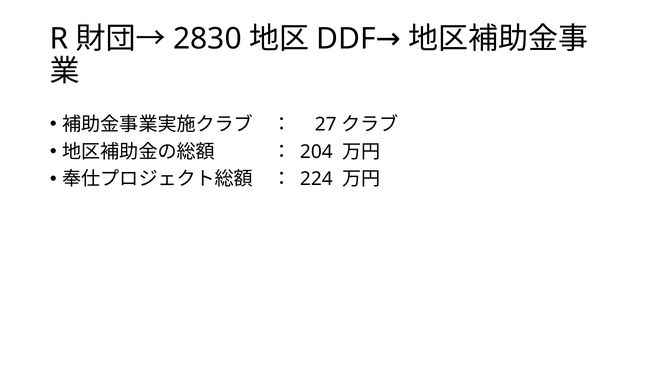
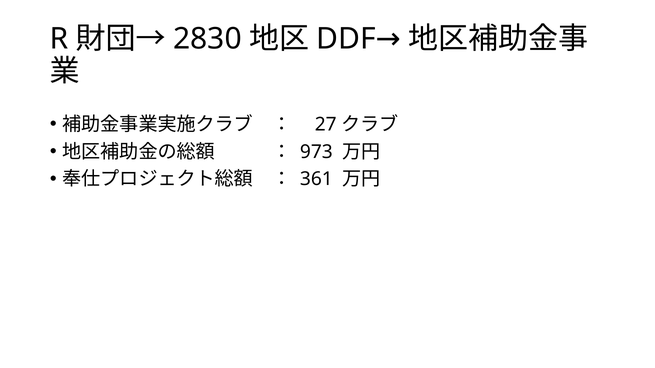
204: 204 -> 973
224: 224 -> 361
